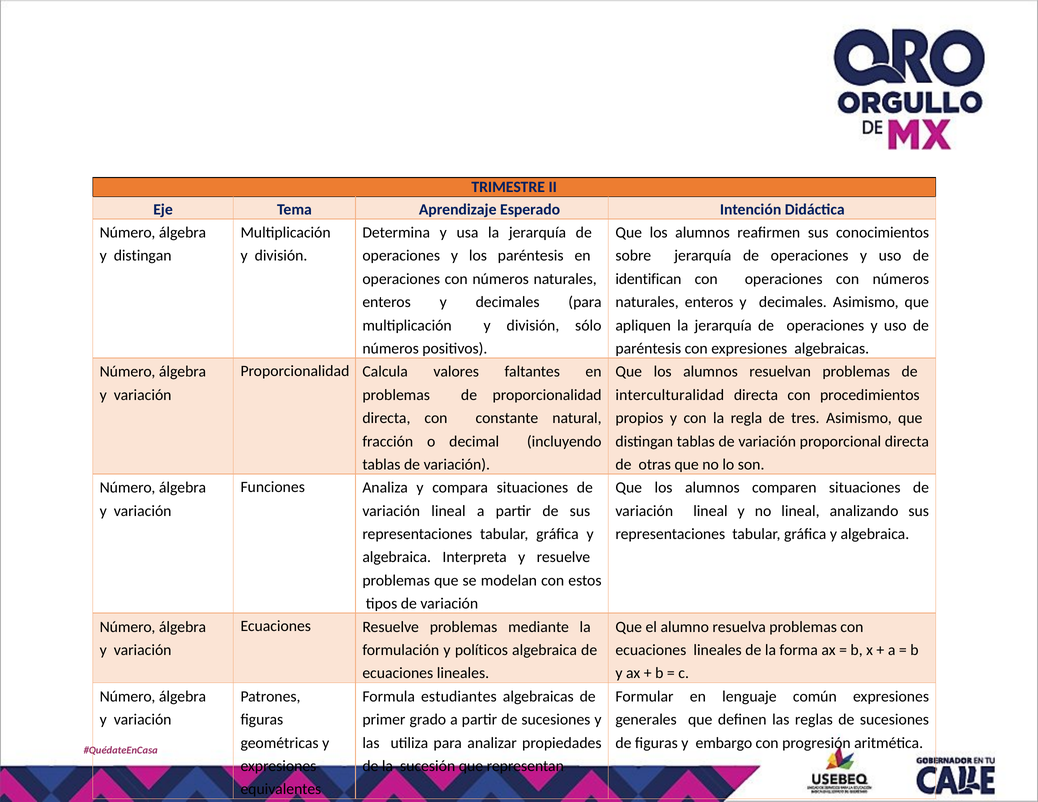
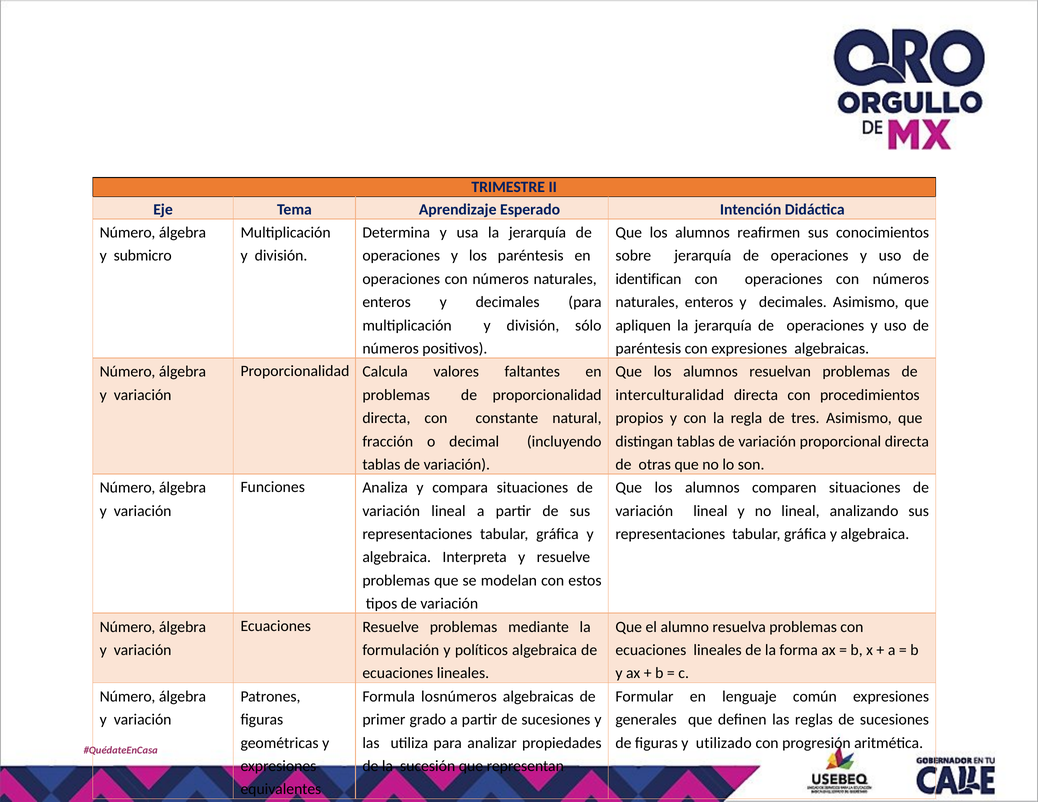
y distingan: distingan -> submicro
estudiantes: estudiantes -> losnúmeros
embargo: embargo -> utilizado
